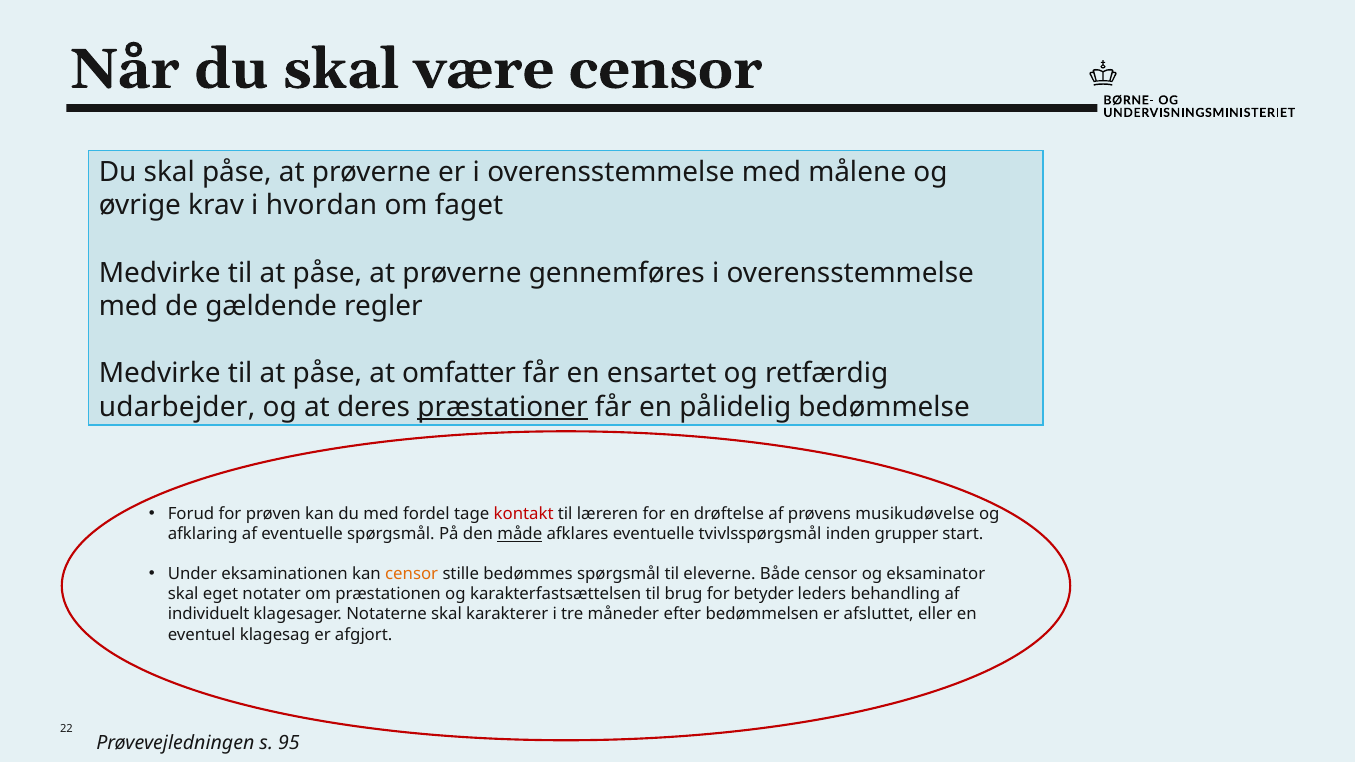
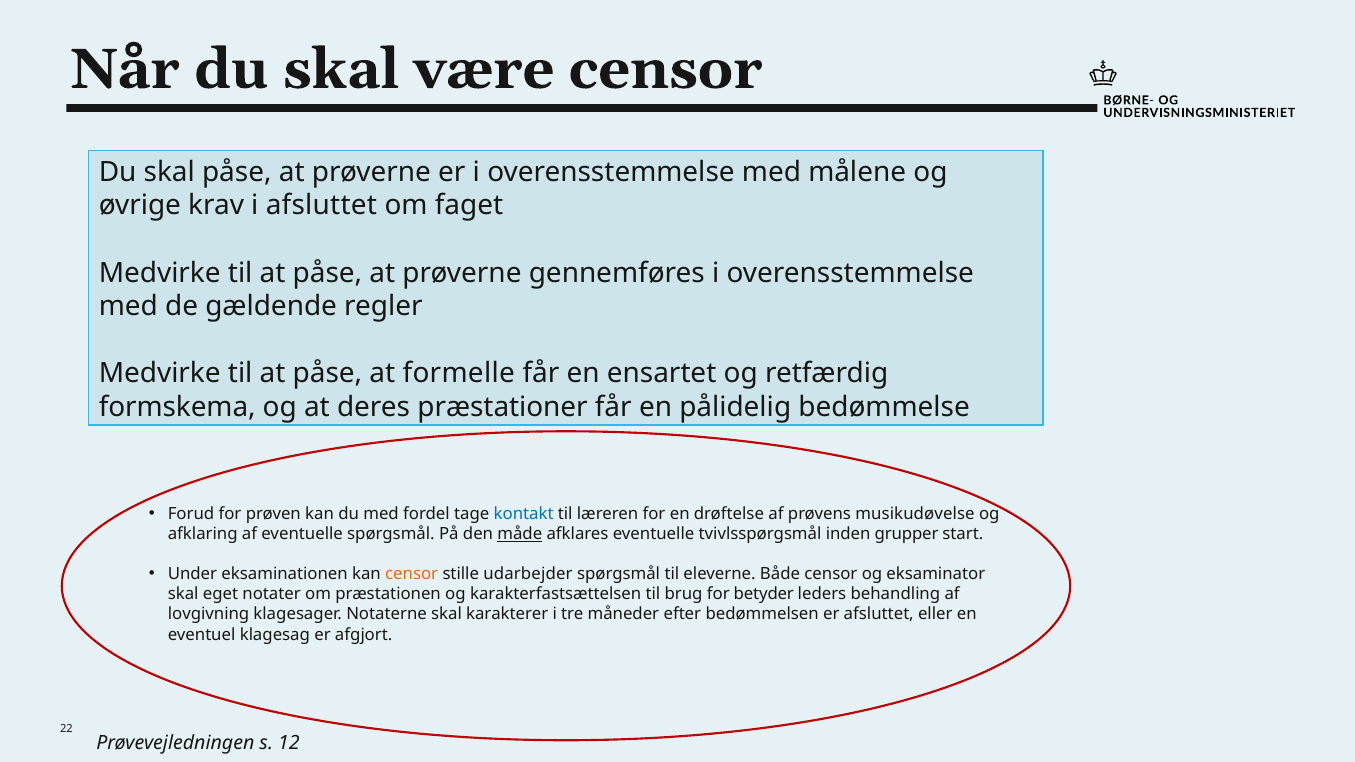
i hvordan: hvordan -> afsluttet
omfatter: omfatter -> formelle
udarbejder: udarbejder -> formskema
præstationer underline: present -> none
kontakt colour: red -> blue
bedømmes: bedømmes -> udarbejder
individuelt: individuelt -> lovgivning
95: 95 -> 12
